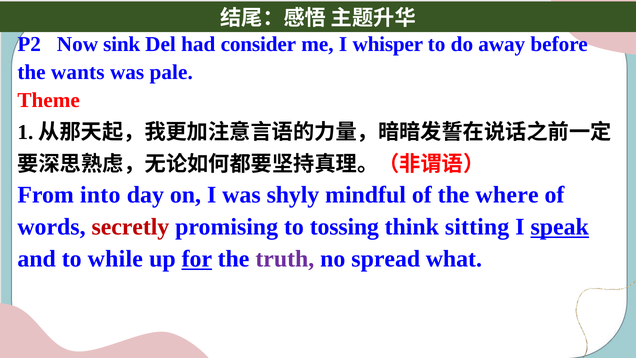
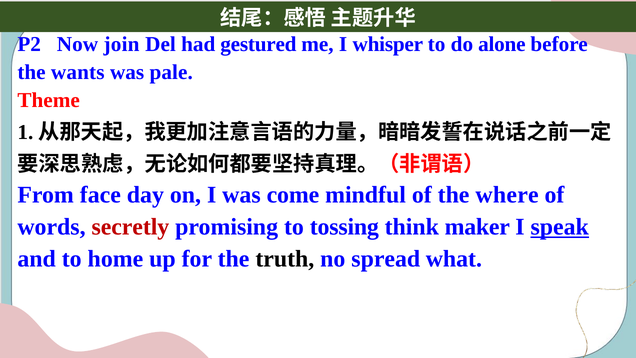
sink: sink -> join
consider: consider -> gestured
away: away -> alone
into: into -> face
shyly: shyly -> come
sitting: sitting -> maker
while: while -> home
for underline: present -> none
truth colour: purple -> black
